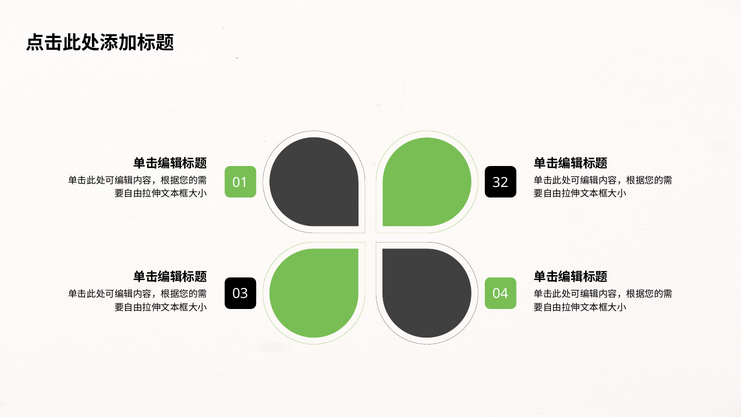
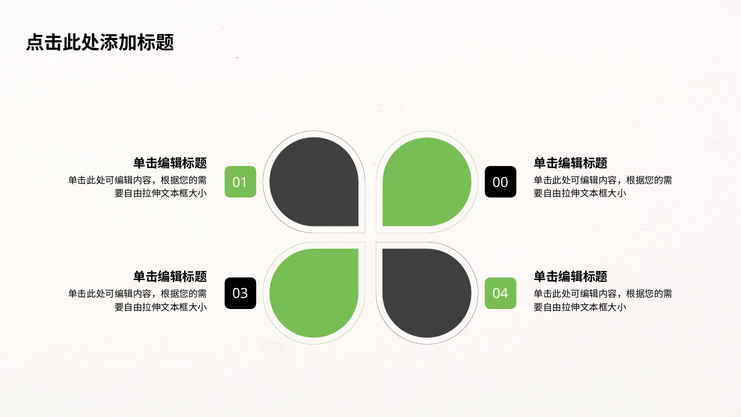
32: 32 -> 00
